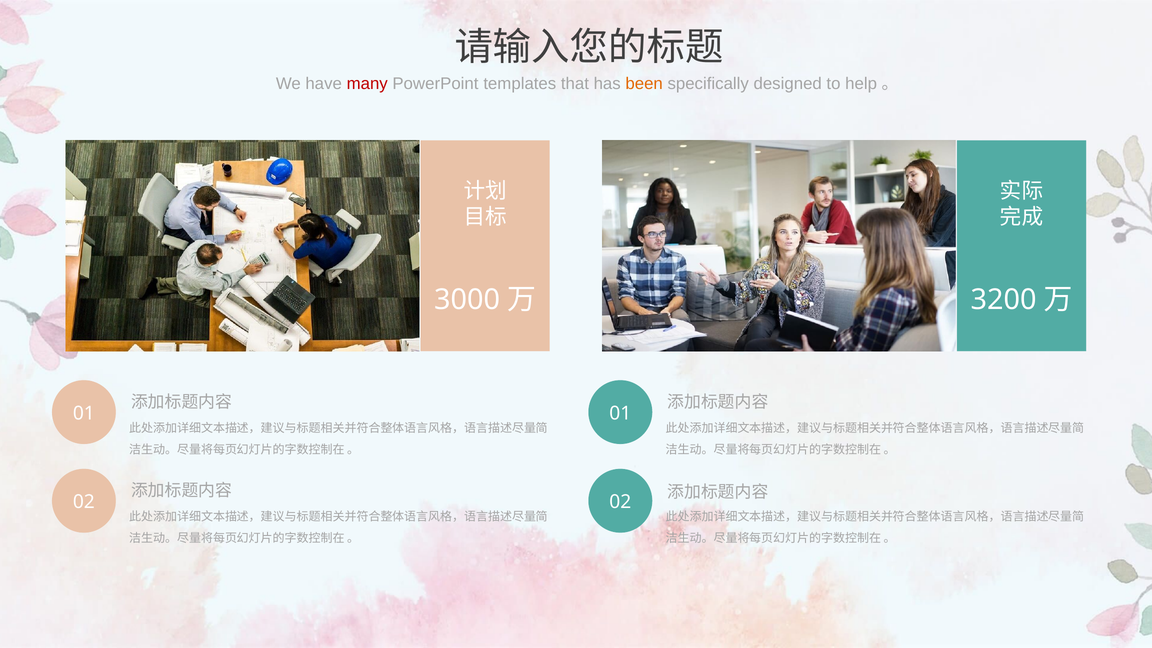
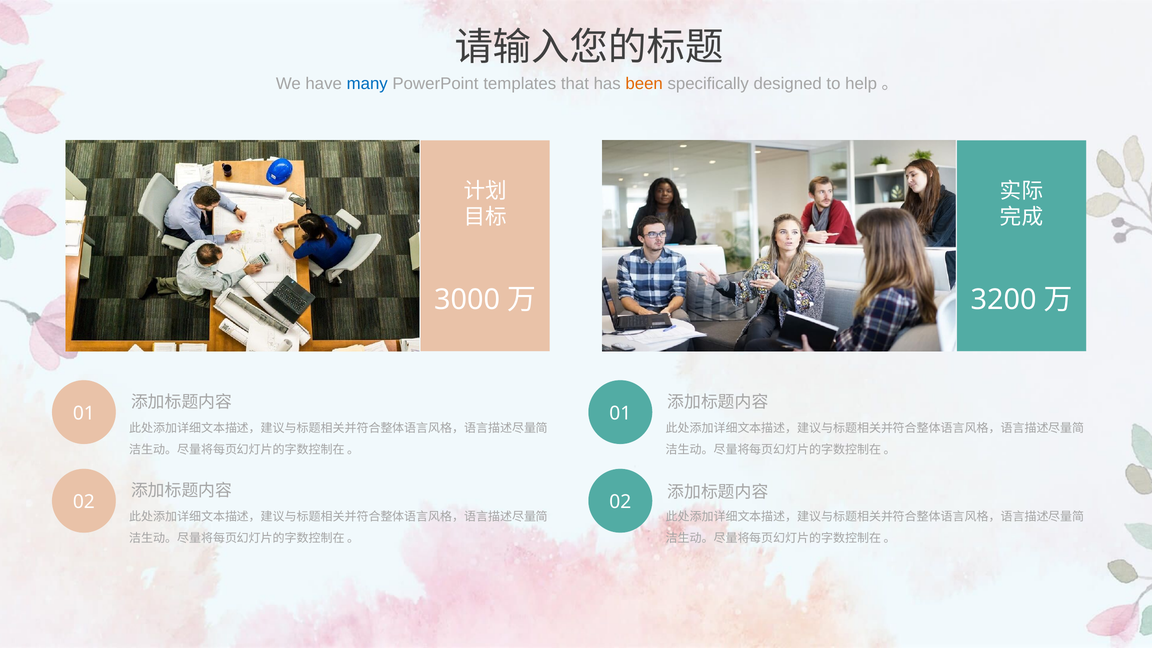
many colour: red -> blue
